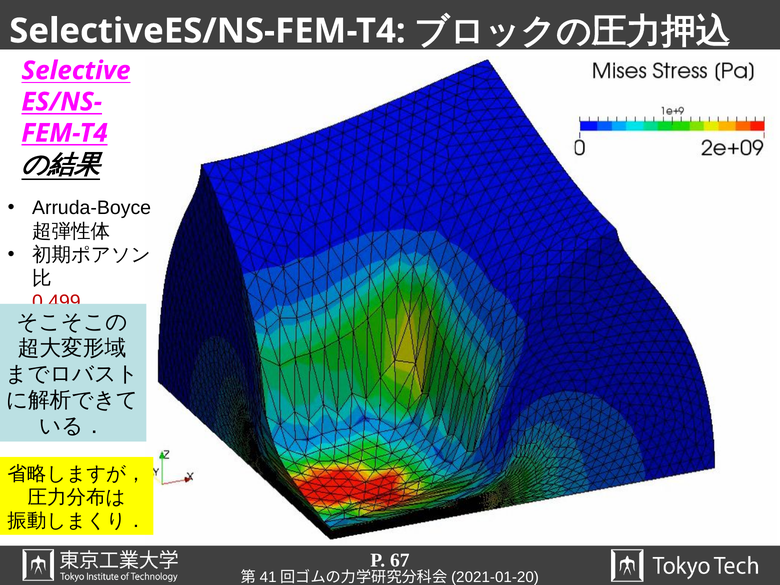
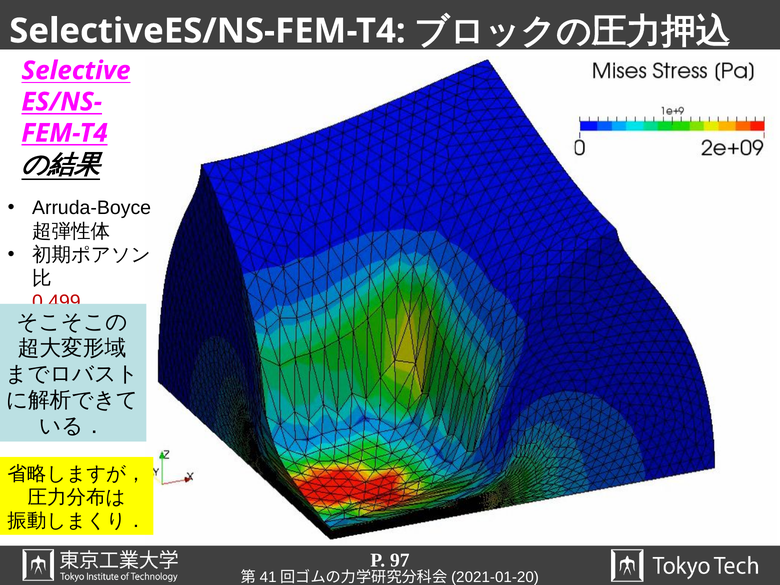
67: 67 -> 97
